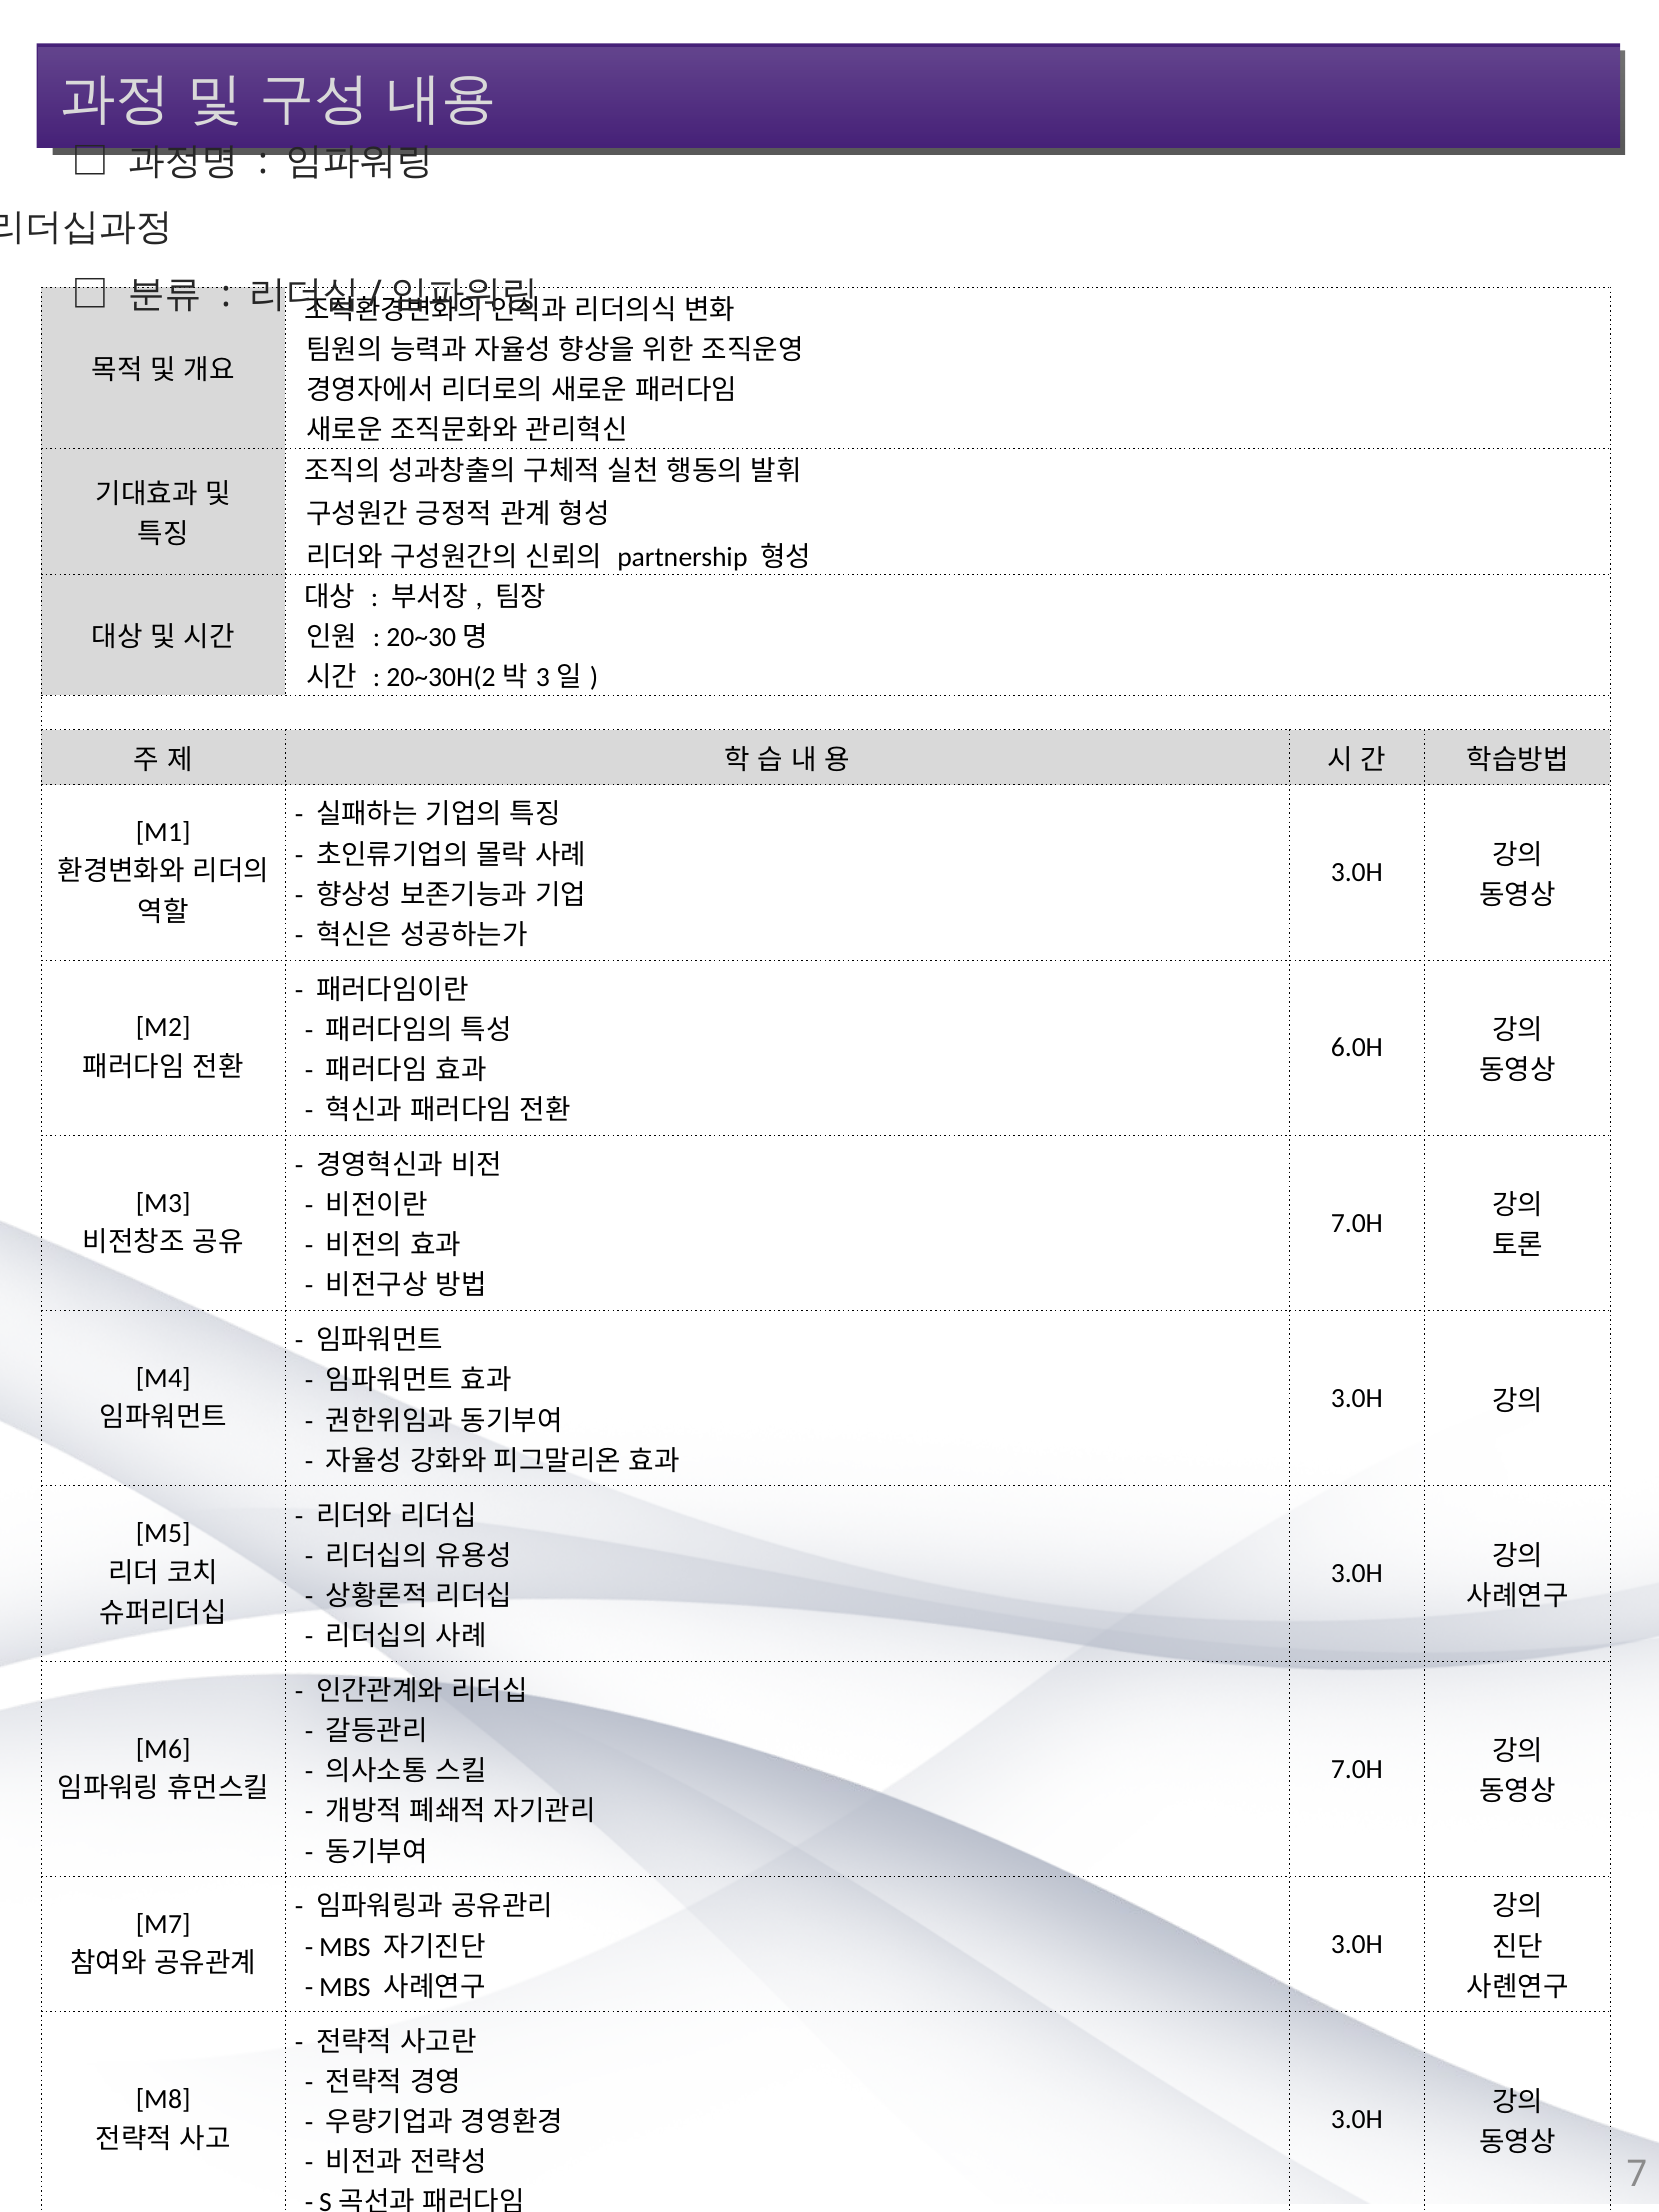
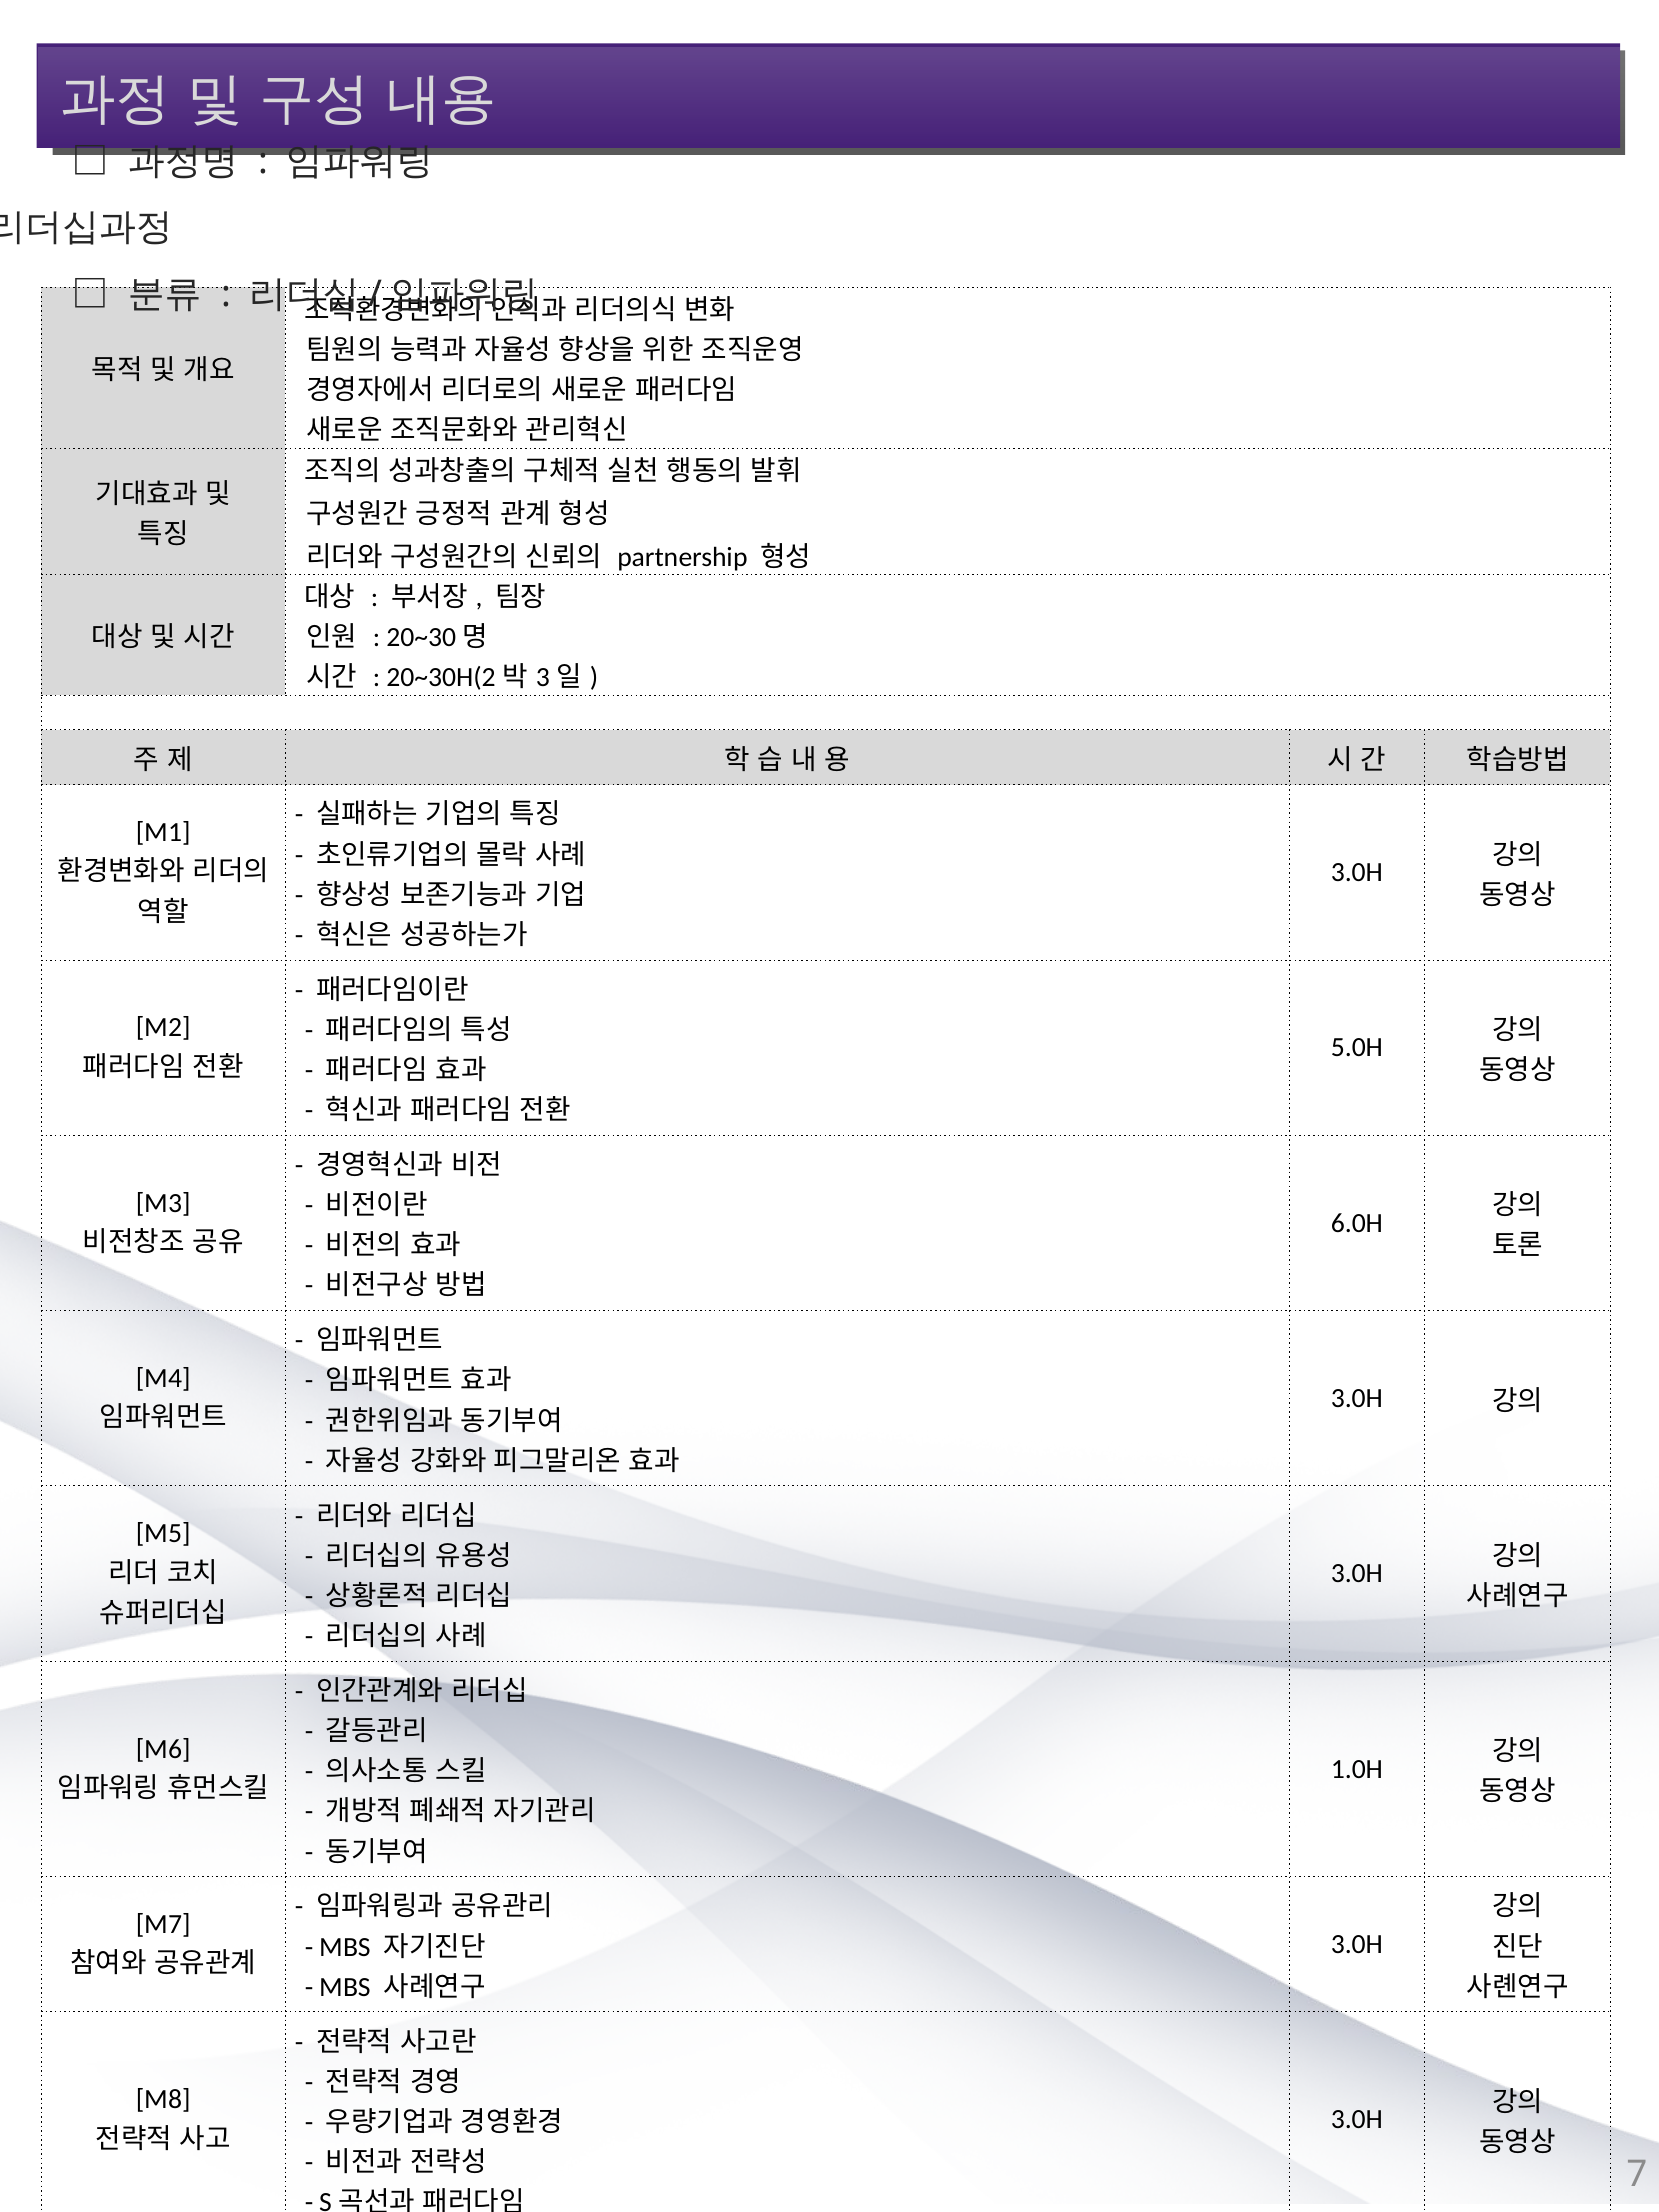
6.0H: 6.0H -> 5.0H
7.0H at (1357, 1223): 7.0H -> 6.0H
7.0H at (1357, 1769): 7.0H -> 1.0H
